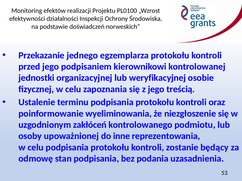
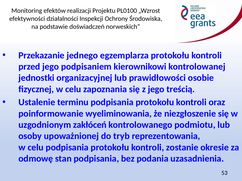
weryfikacyjnej: weryfikacyjnej -> prawidłowości
inne: inne -> tryb
będący: będący -> okresie
